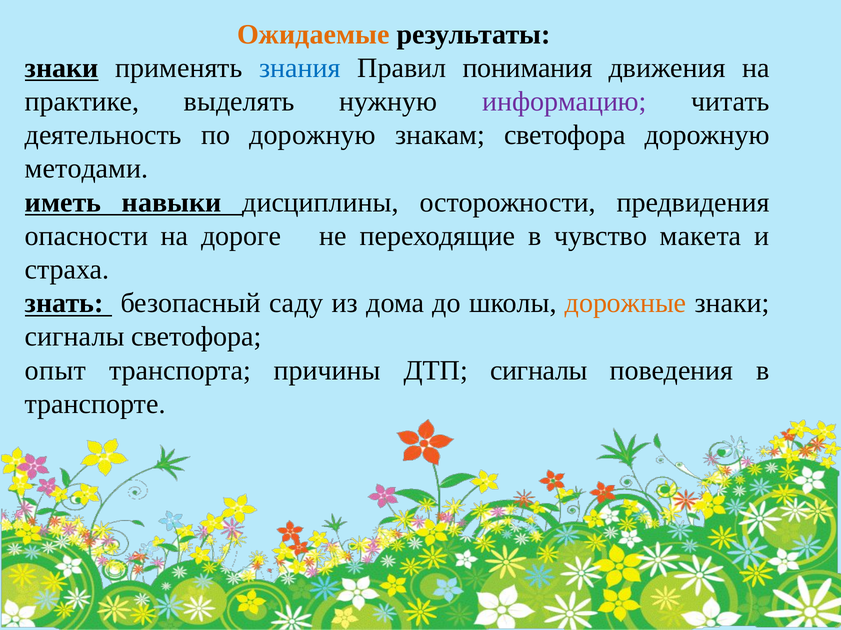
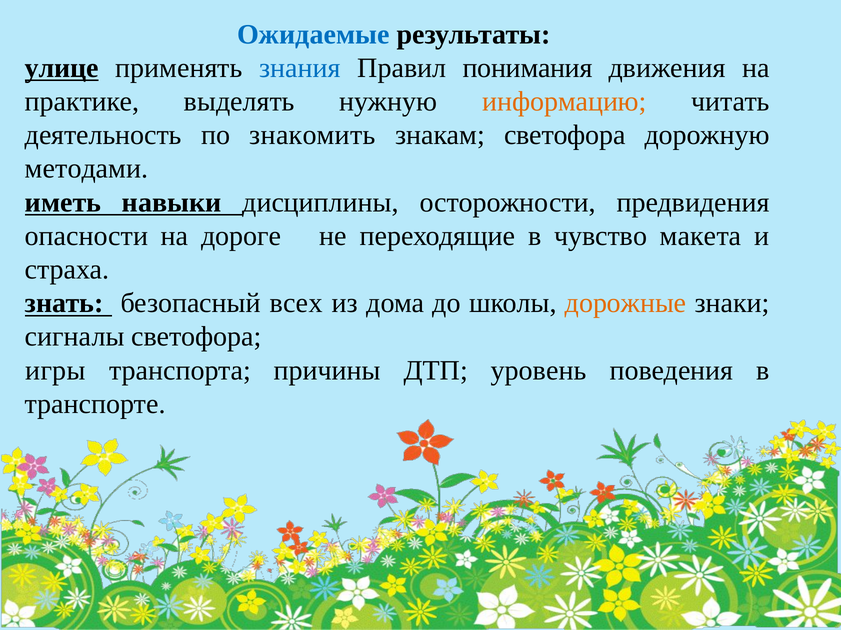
Ожидаемые colour: orange -> blue
знаки at (62, 68): знаки -> улице
информацию colour: purple -> orange
по дорожную: дорожную -> знакомить
саду: саду -> всех
опыт: опыт -> игры
ДТП сигналы: сигналы -> уровень
